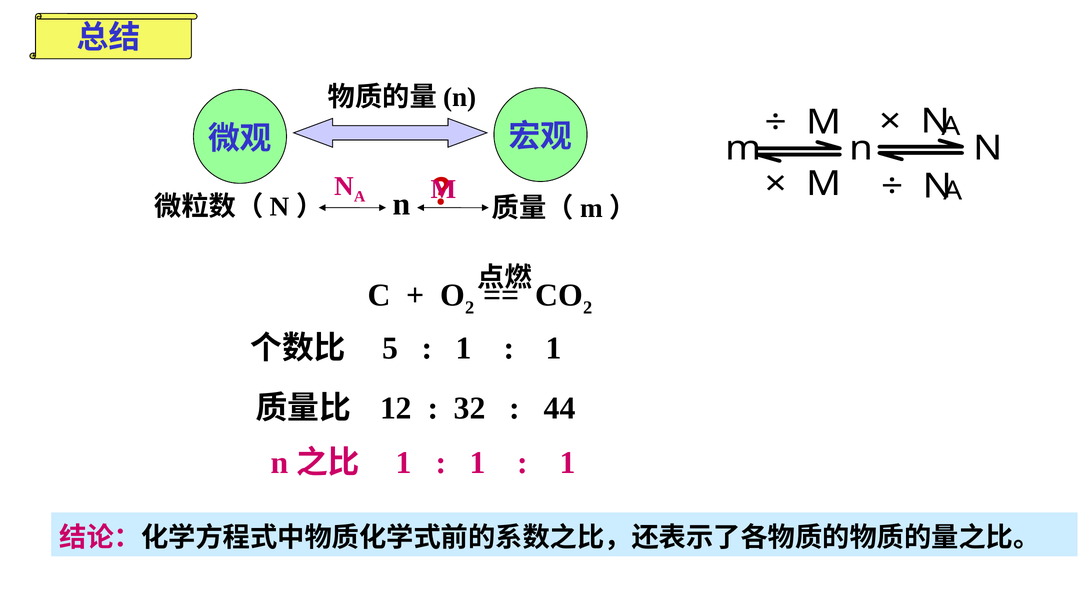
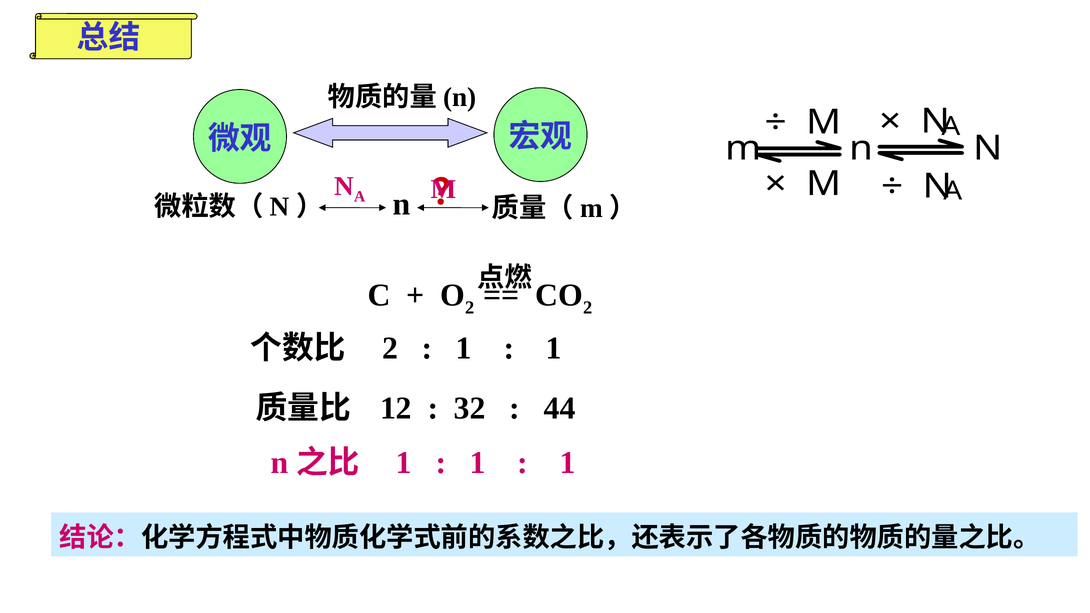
5 at (390, 348): 5 -> 2
